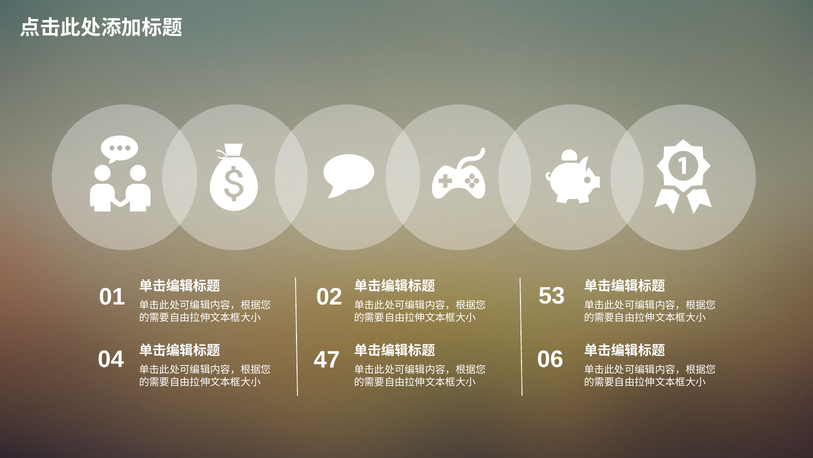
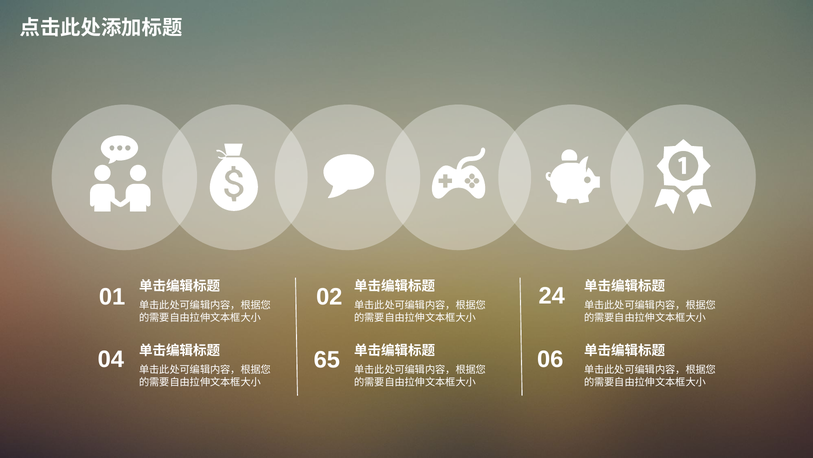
53: 53 -> 24
47: 47 -> 65
